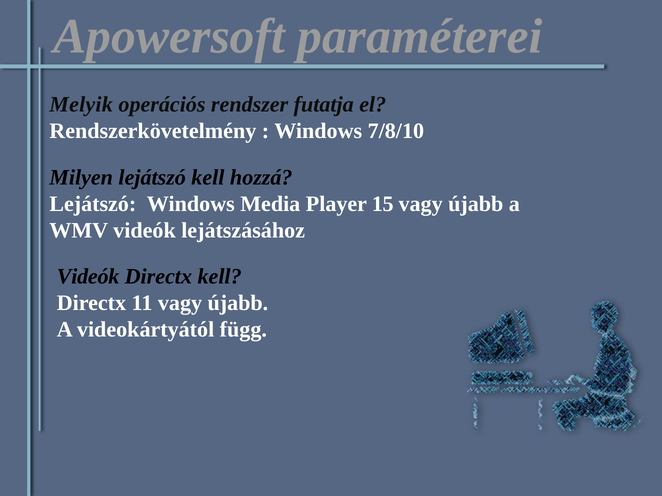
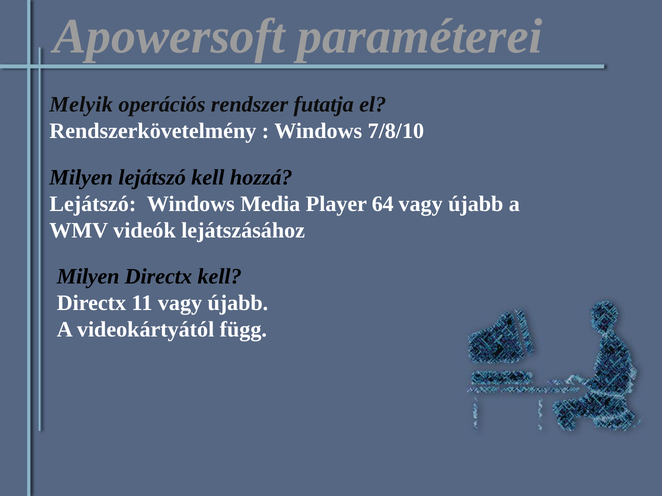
15: 15 -> 64
Videók at (88, 277): Videók -> Milyen
